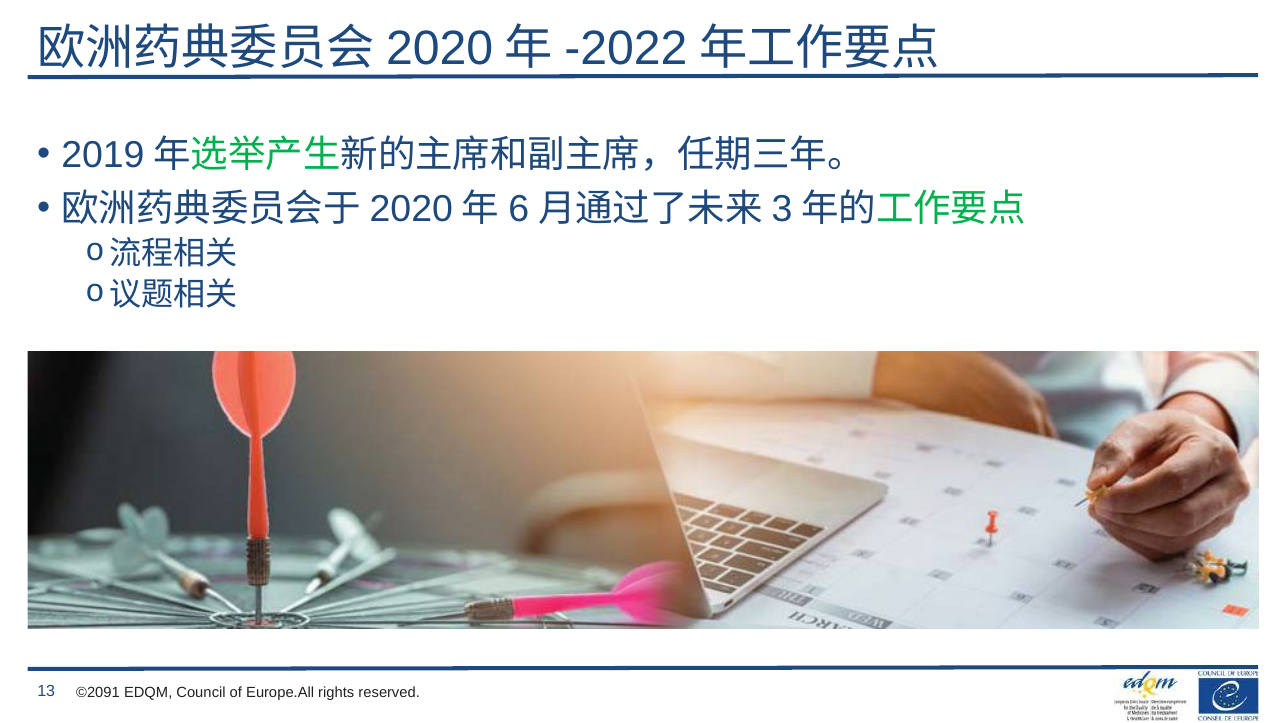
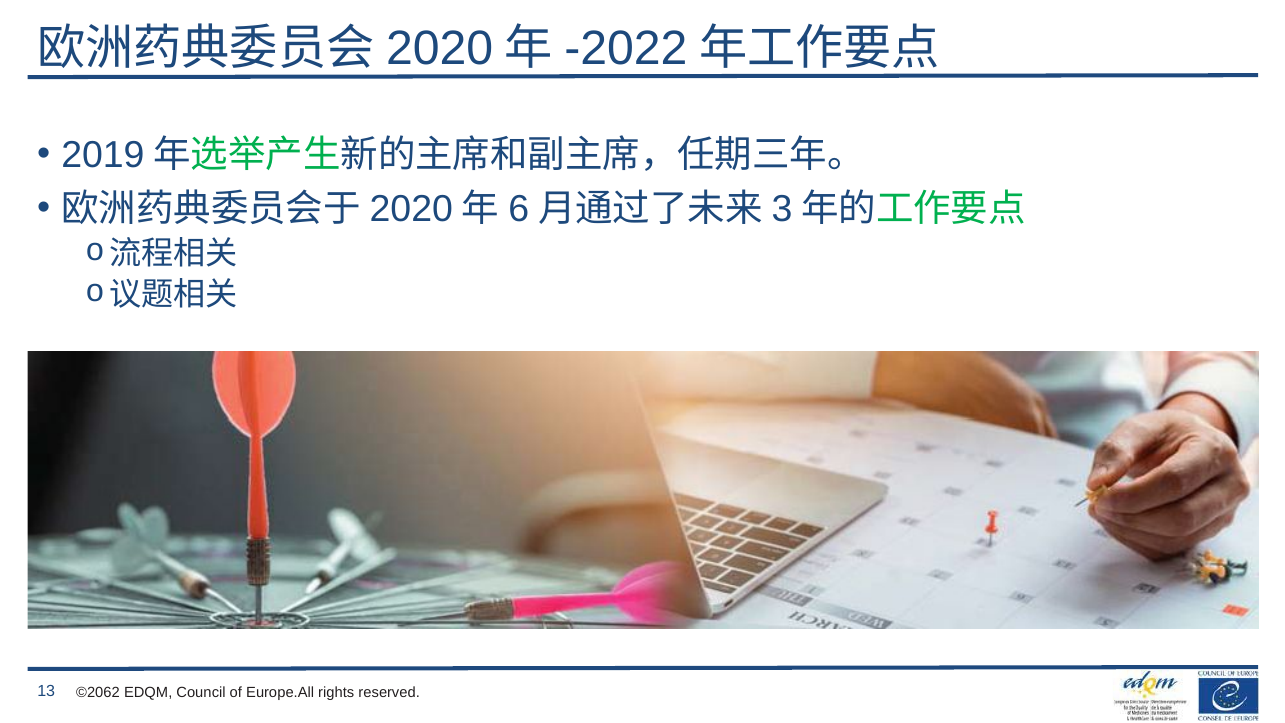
©2091: ©2091 -> ©2062
